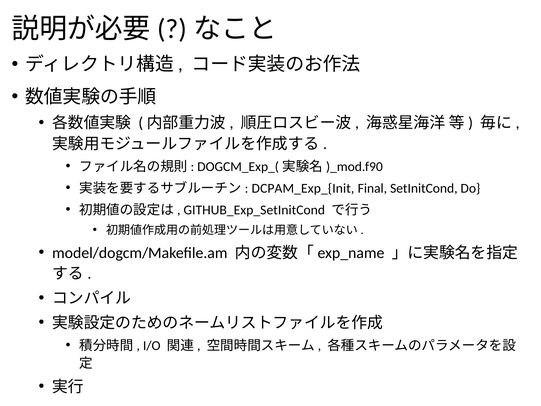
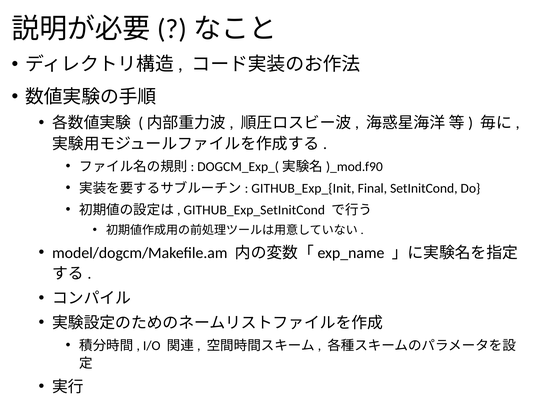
DCPAM_Exp_{Init: DCPAM_Exp_{Init -> GITHUB_Exp_{Init
